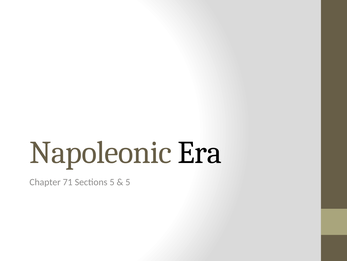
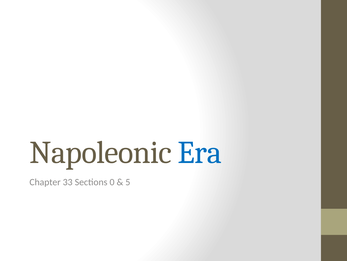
Era colour: black -> blue
71: 71 -> 33
Sections 5: 5 -> 0
